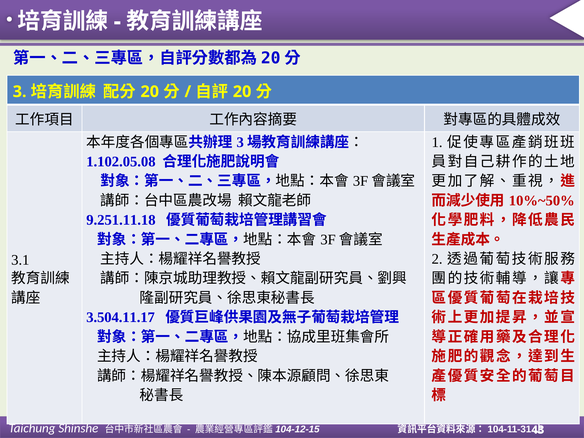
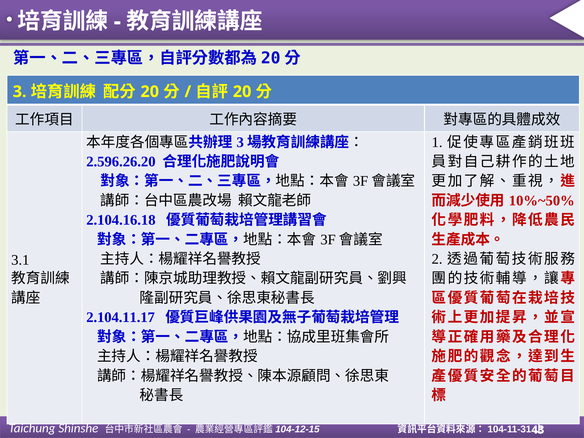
1.102.05.08: 1.102.05.08 -> 2.596.26.20
9.251.11.18: 9.251.11.18 -> 2.104.16.18
3.504.11.17: 3.504.11.17 -> 2.104.11.17
